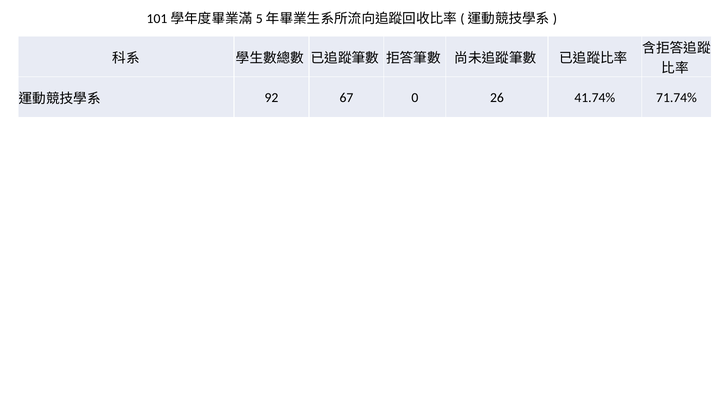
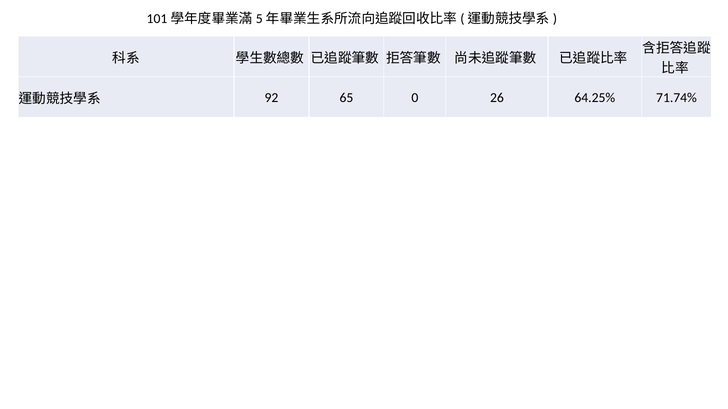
67: 67 -> 65
41.74%: 41.74% -> 64.25%
